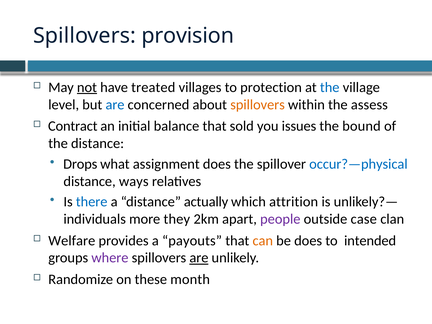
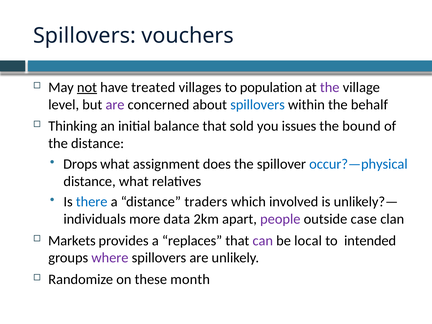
provision: provision -> vouchers
protection: protection -> population
the at (330, 87) colour: blue -> purple
are at (115, 105) colour: blue -> purple
spillovers at (258, 105) colour: orange -> blue
assess: assess -> behalf
Contract: Contract -> Thinking
distance ways: ways -> what
actually: actually -> traders
attrition: attrition -> involved
they: they -> data
Welfare: Welfare -> Markets
payouts: payouts -> replaces
can colour: orange -> purple
be does: does -> local
are at (199, 258) underline: present -> none
